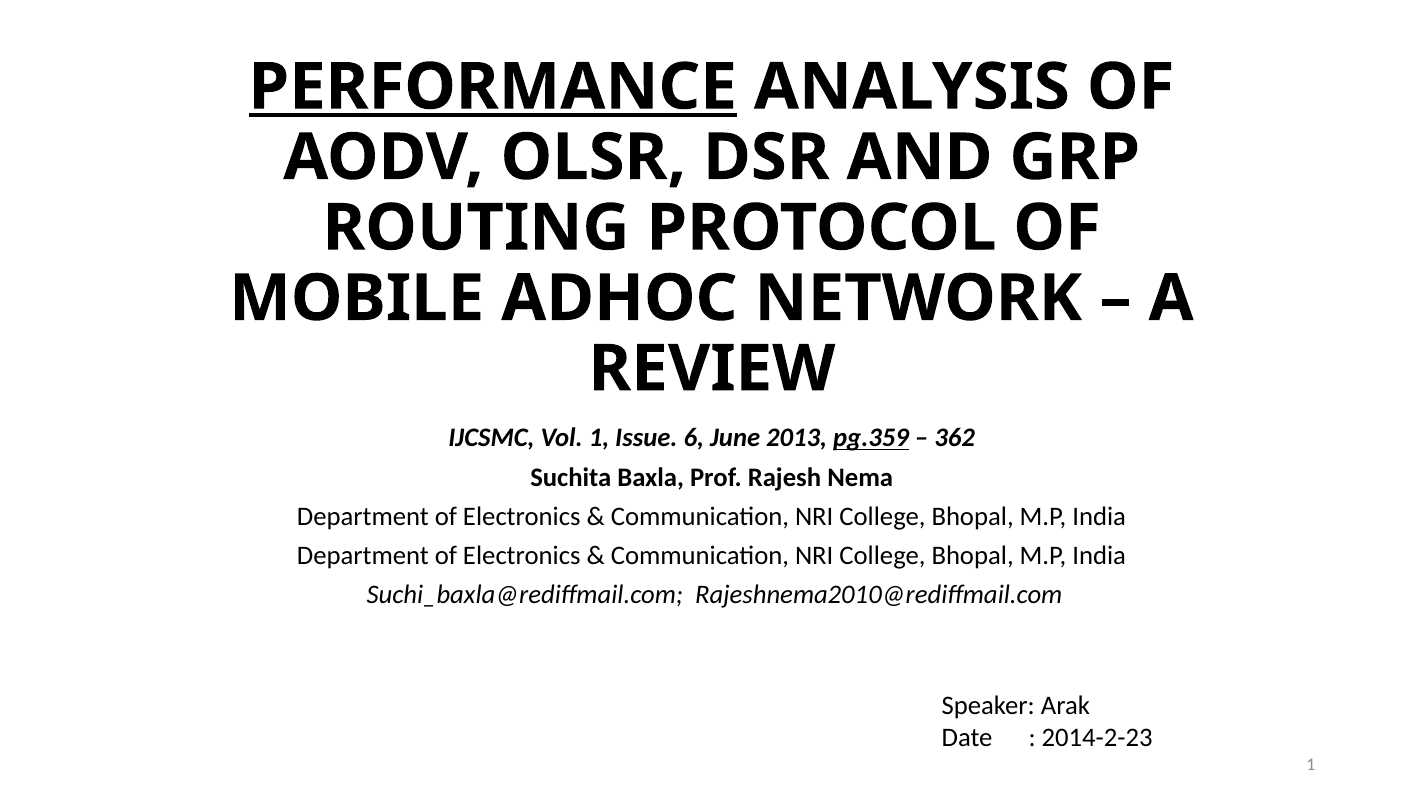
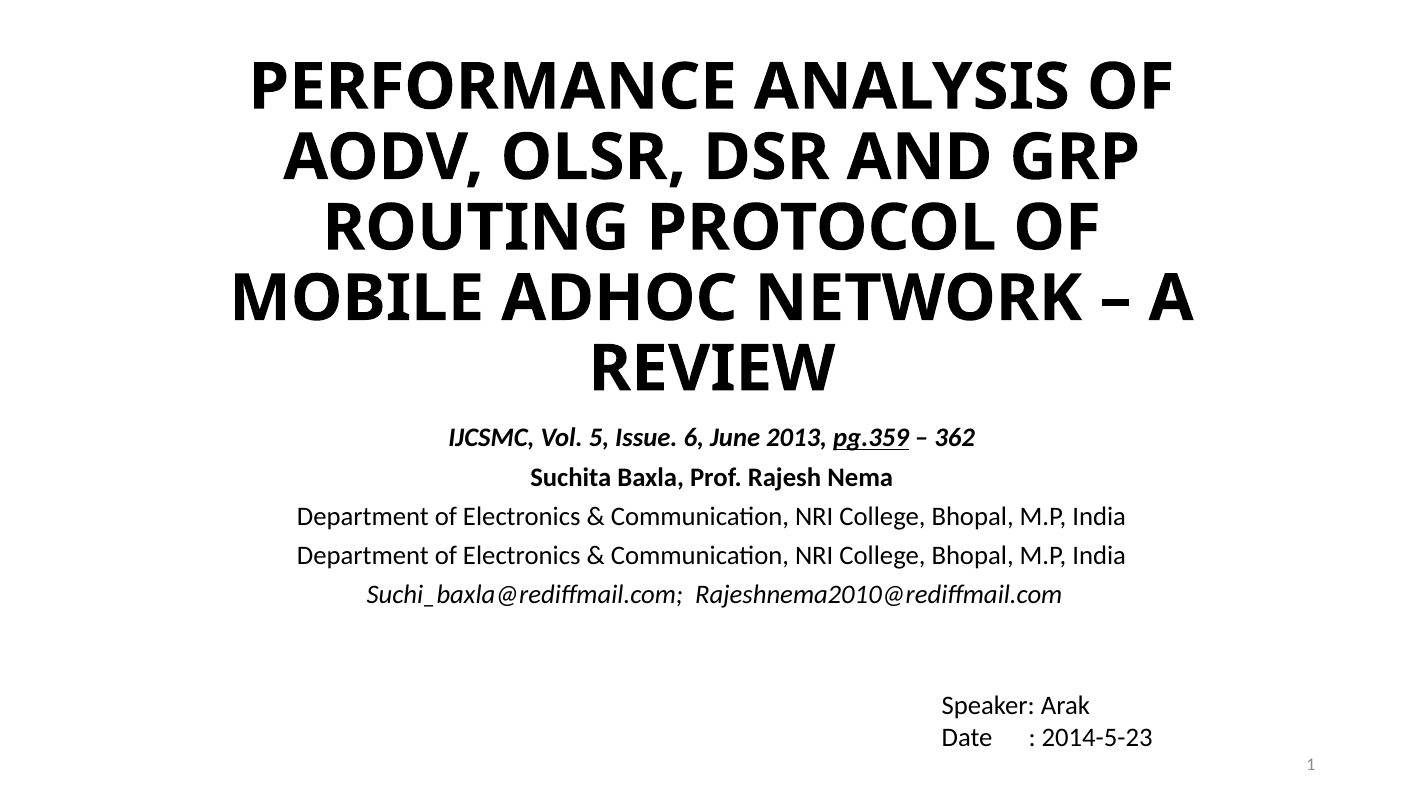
PERFORMANCE underline: present -> none
Vol 1: 1 -> 5
2014-2-23: 2014-2-23 -> 2014-5-23
